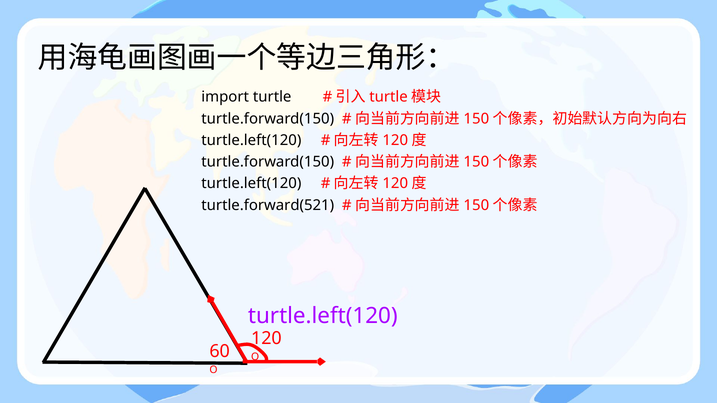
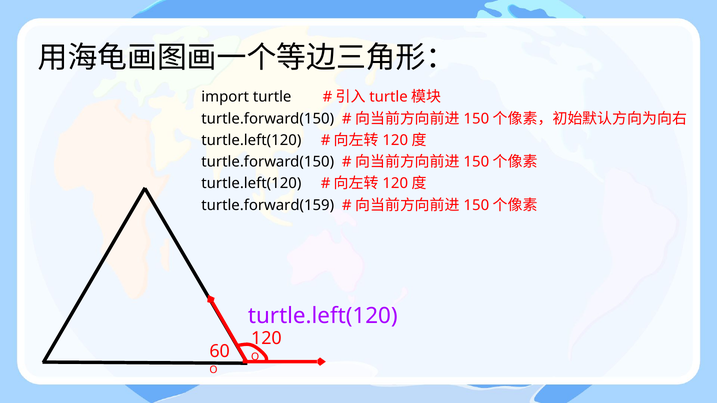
turtle.forward(521: turtle.forward(521 -> turtle.forward(159
